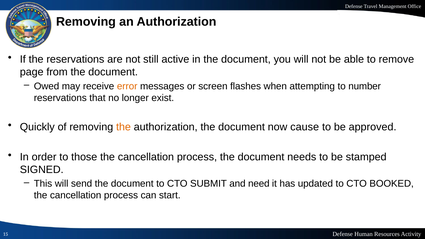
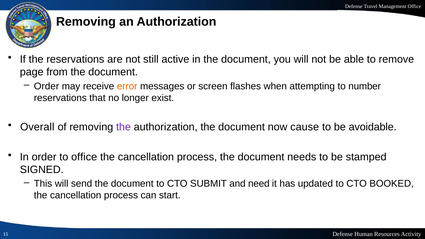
Owed at (47, 86): Owed -> Order
Quickly: Quickly -> Overall
the at (123, 127) colour: orange -> purple
approved: approved -> avoidable
to those: those -> office
